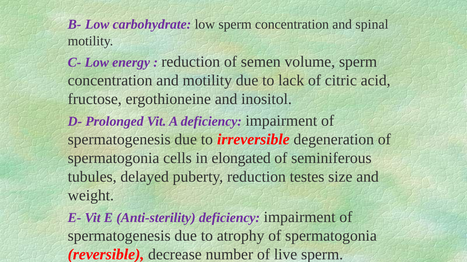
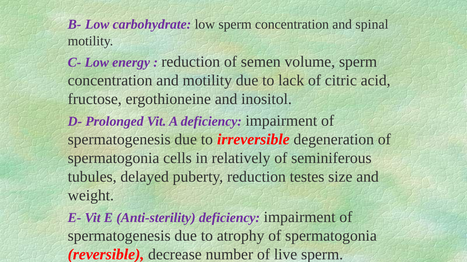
elongated: elongated -> relatively
